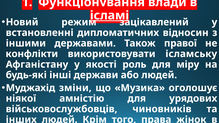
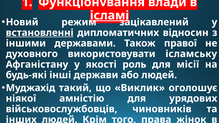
встановленні underline: none -> present
конфлікти: конфлікти -> духовного
міру: міру -> місії
зміни: зміни -> такий
Музика: Музика -> Виклик
